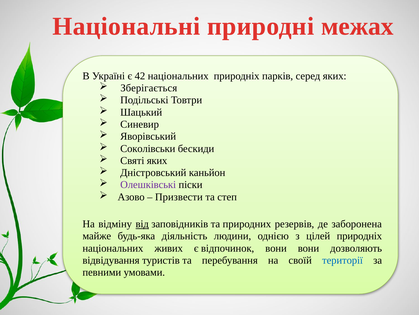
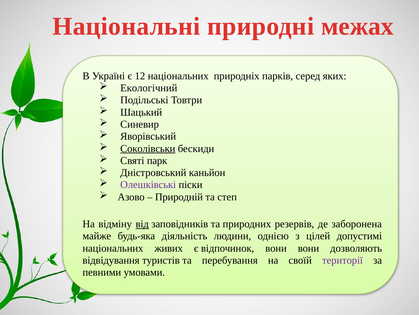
42: 42 -> 12
Зберігається: Зберігається -> Екологічний
Соколівськи underline: none -> present
Святі яких: яких -> парк
Призвести: Призвести -> Природній
цілей природніх: природніх -> допустимі
території colour: blue -> purple
